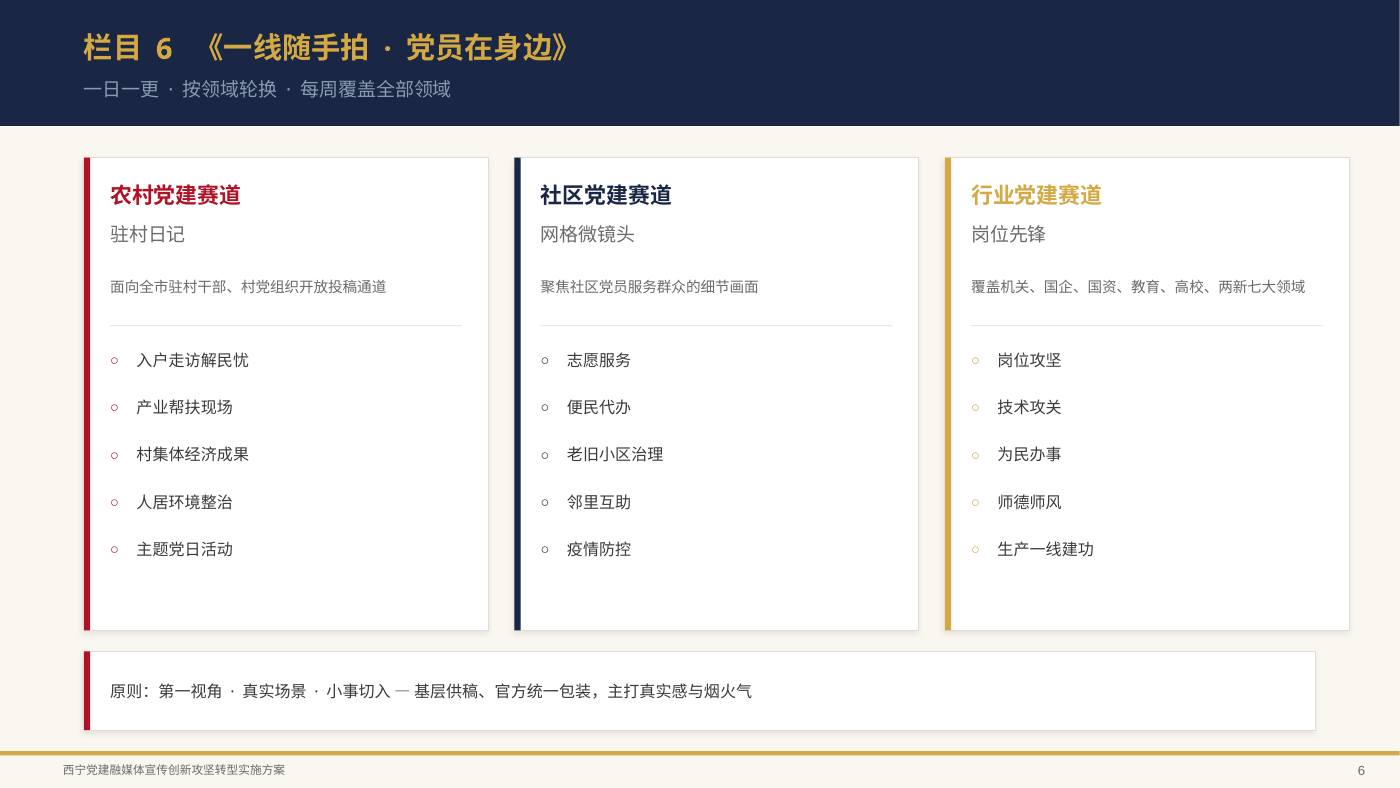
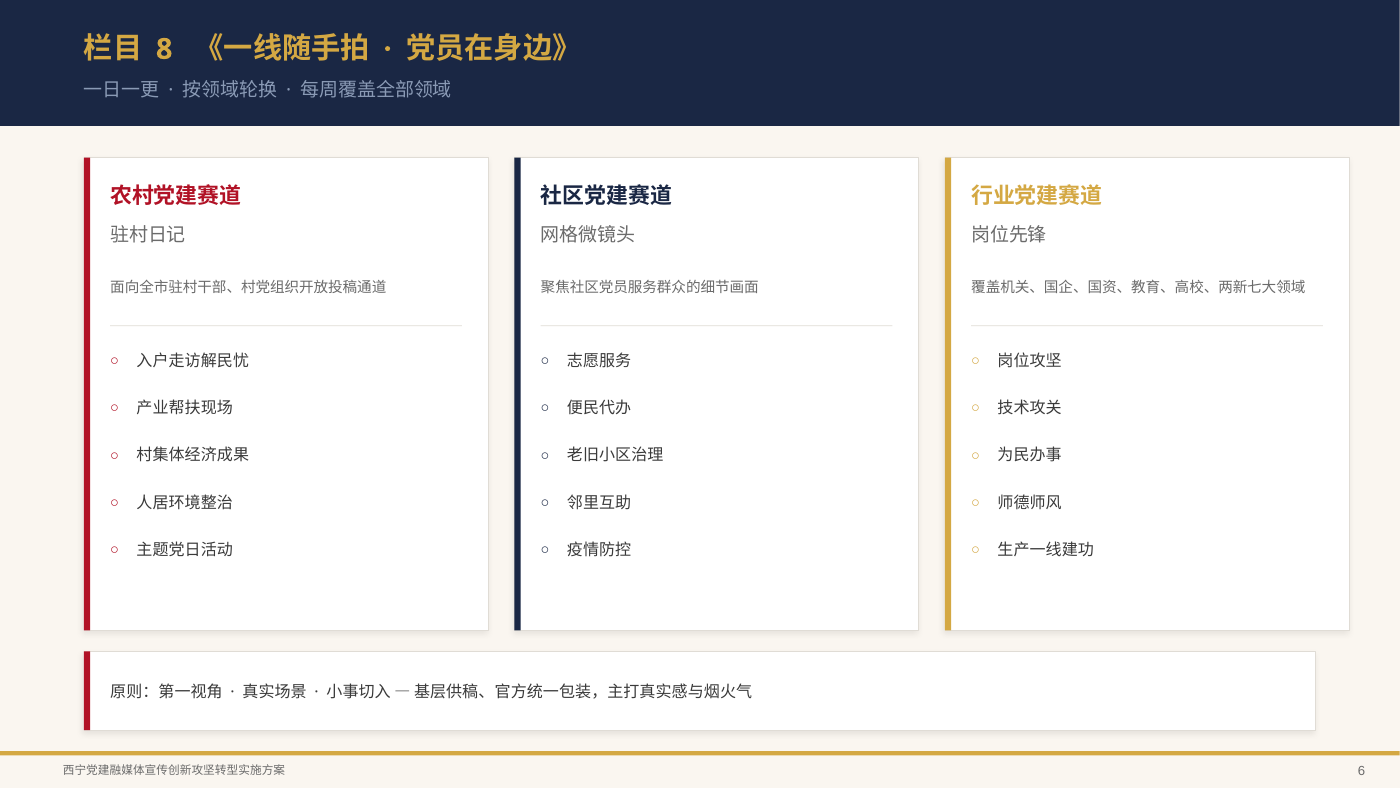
6 at (164, 49): 6 -> 8
